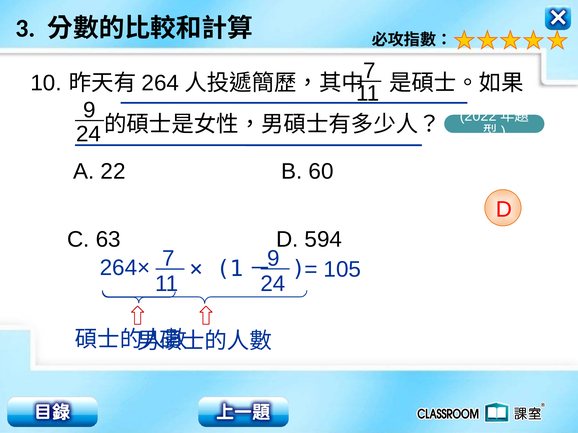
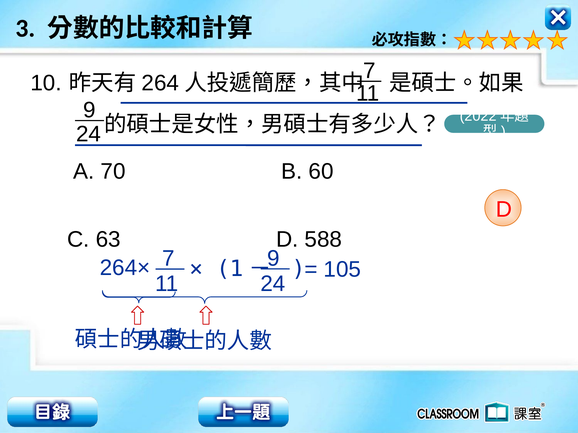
22: 22 -> 70
594: 594 -> 588
